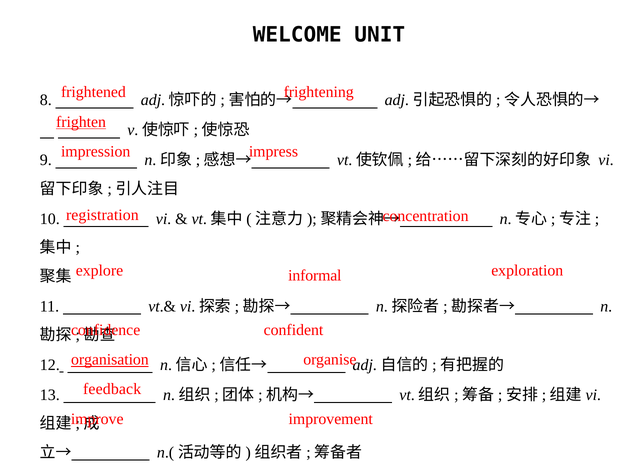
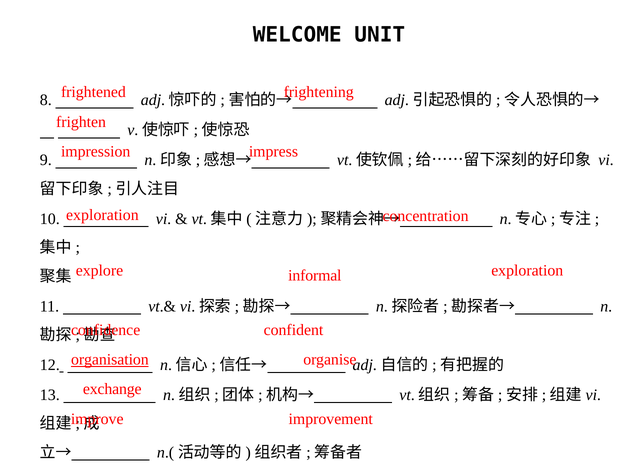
frighten underline: present -> none
registration at (102, 215): registration -> exploration
feedback: feedback -> exchange
